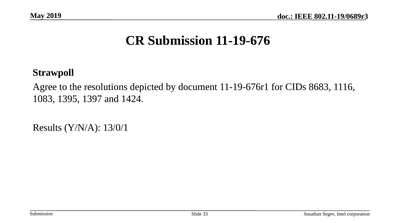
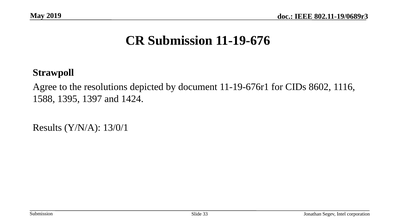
8683: 8683 -> 8602
1083: 1083 -> 1588
